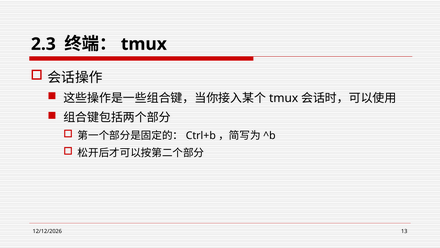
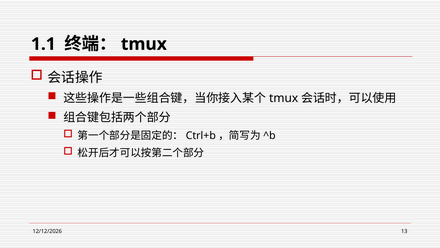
2.3: 2.3 -> 1.1
